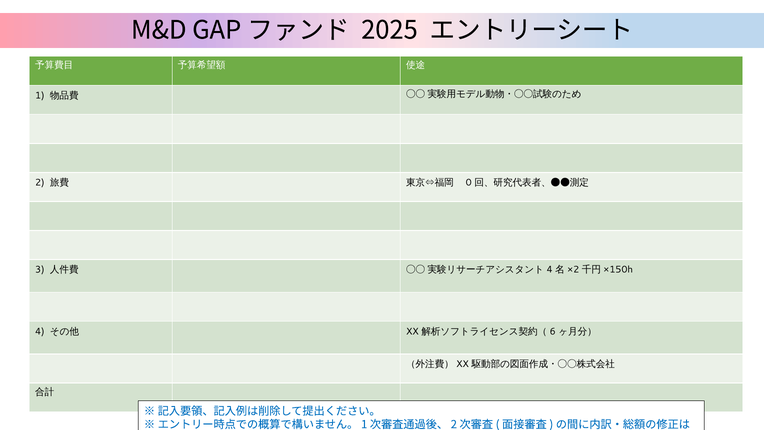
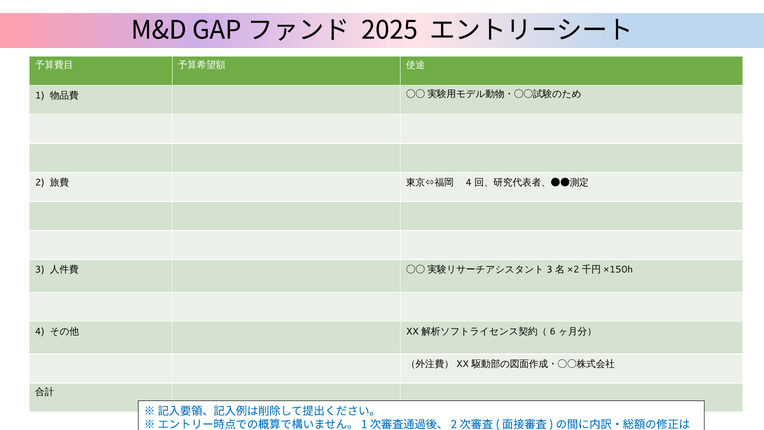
0 at (469, 182): 0 -> 4
4 at (550, 269): 4 -> 3
